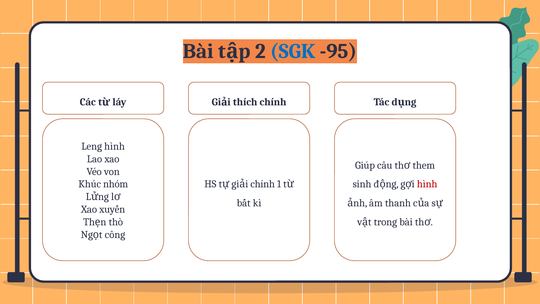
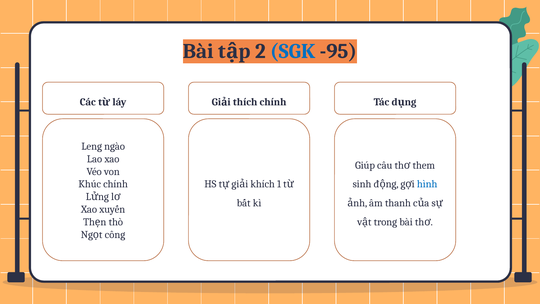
Leng hình: hình -> ngào
Khúc nhóm: nhóm -> chính
chính at (263, 184): chính -> khích
hình at (427, 184) colour: red -> blue
